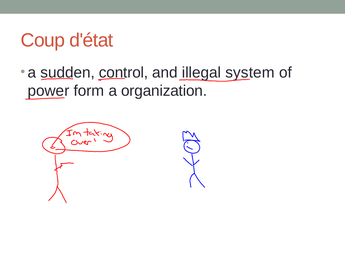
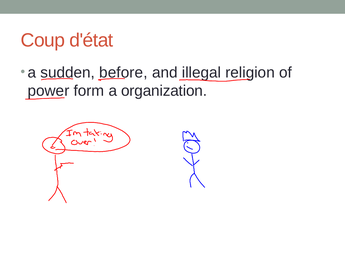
control: control -> before
system: system -> religion
